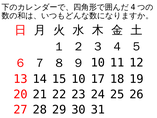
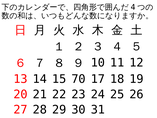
15 10: 10 -> 70
